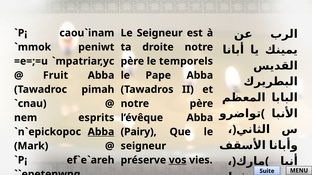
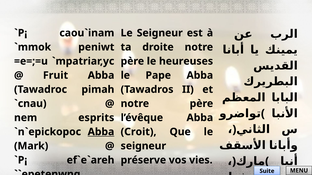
temporels: temporels -> heureuses
Pairy: Pairy -> Croit
vos underline: present -> none
